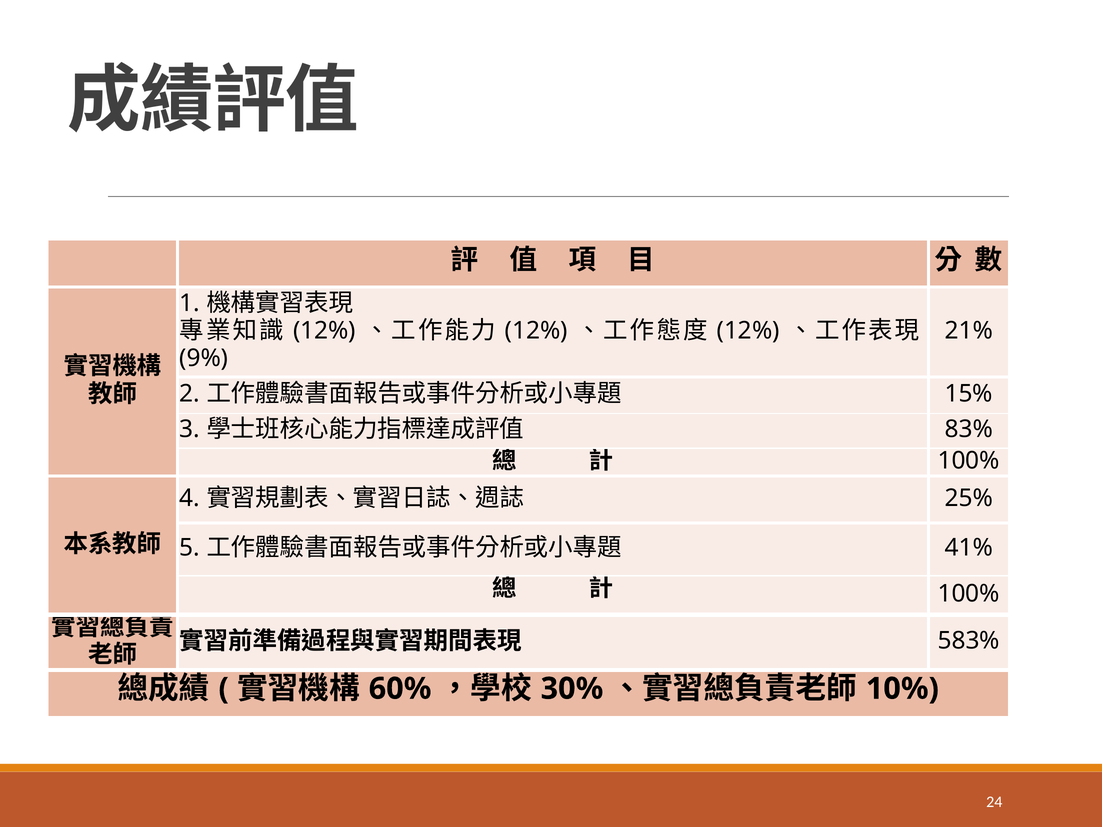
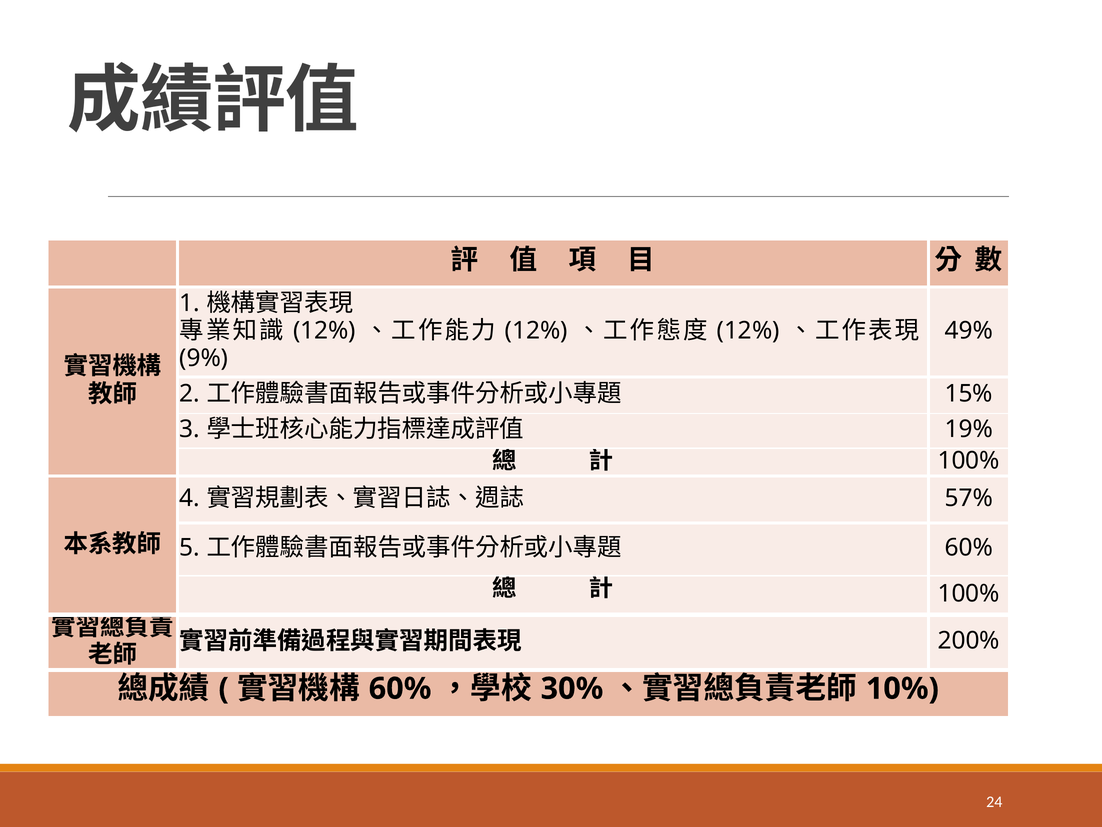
21%: 21% -> 49%
83%: 83% -> 19%
25%: 25% -> 57%
41% at (969, 548): 41% -> 60%
583%: 583% -> 200%
